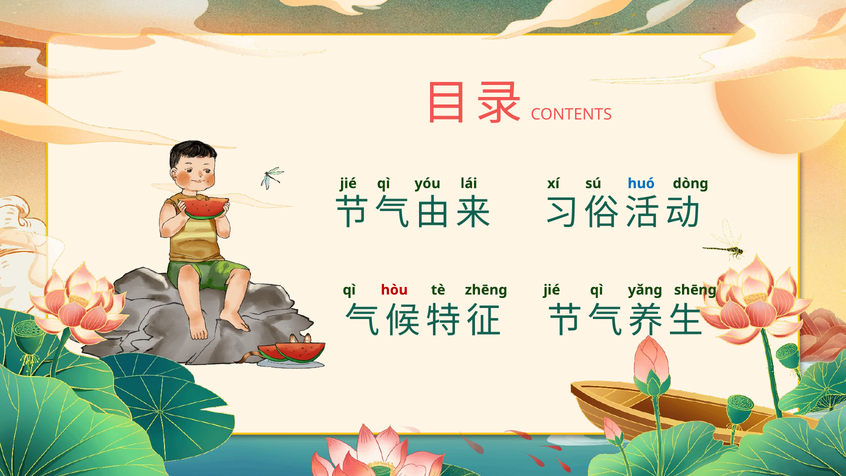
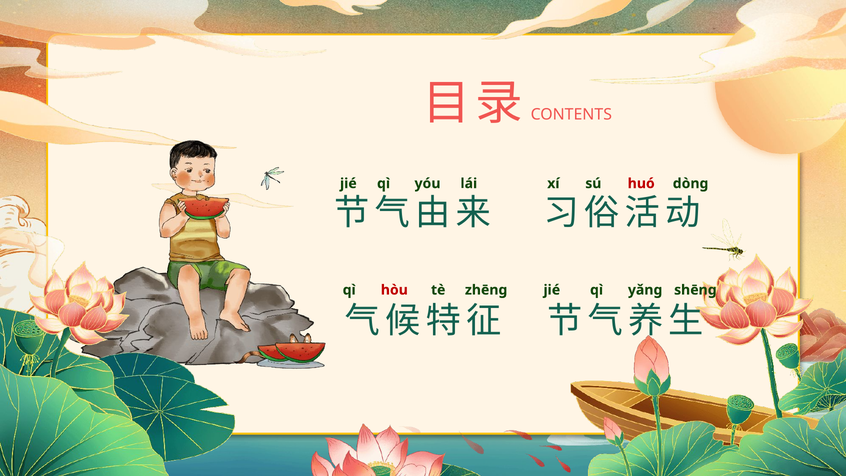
huó colour: blue -> red
